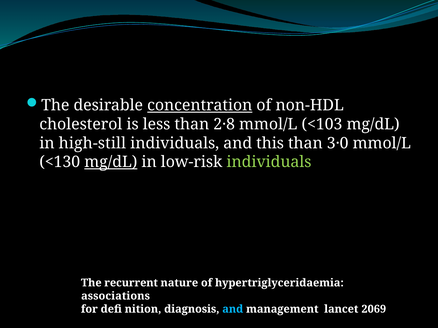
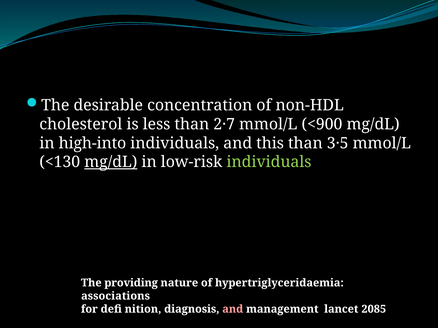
concentration underline: present -> none
2·8: 2·8 -> 2·7
<103: <103 -> <900
high-still: high-still -> high-into
3·0: 3·0 -> 3·5
recurrent: recurrent -> providing
and at (233, 310) colour: light blue -> pink
2069: 2069 -> 2085
